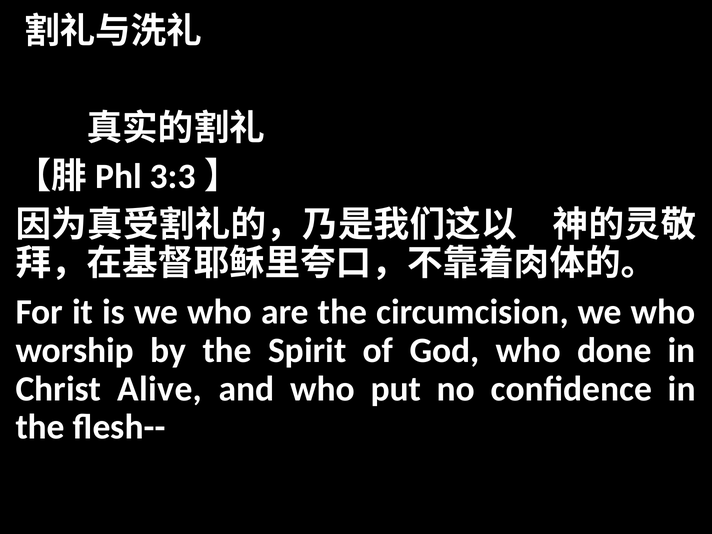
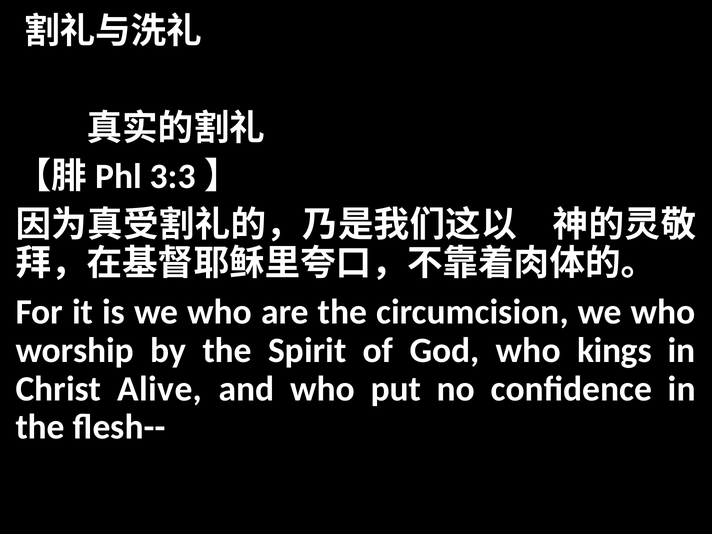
done: done -> kings
